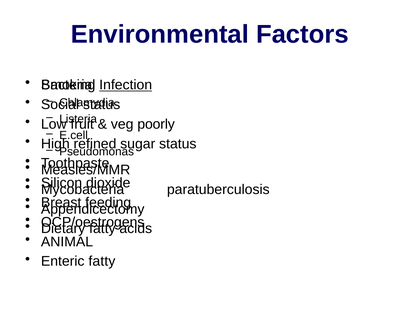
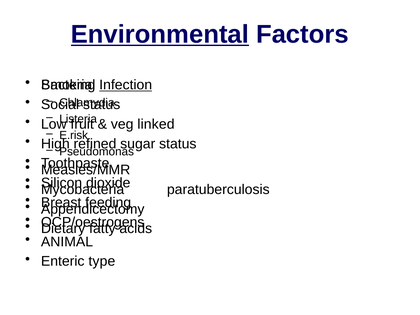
Environmental underline: none -> present
poorly: poorly -> linked
E.cell: E.cell -> E.risk
Enteric fatty: fatty -> type
